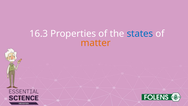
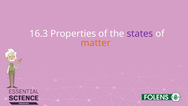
states colour: blue -> purple
